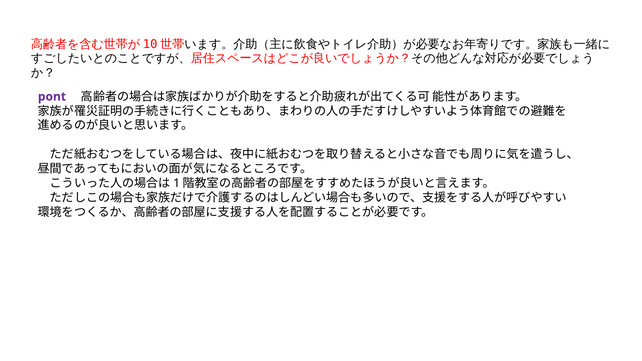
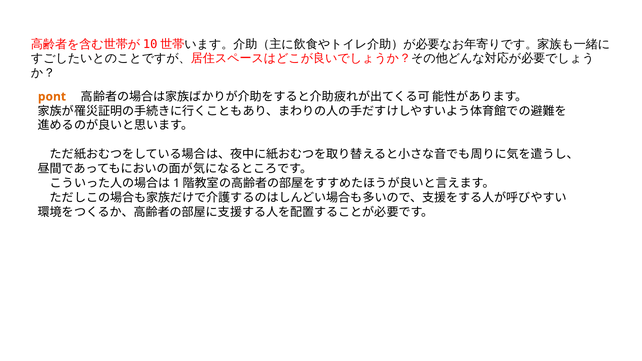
pont colour: purple -> orange
